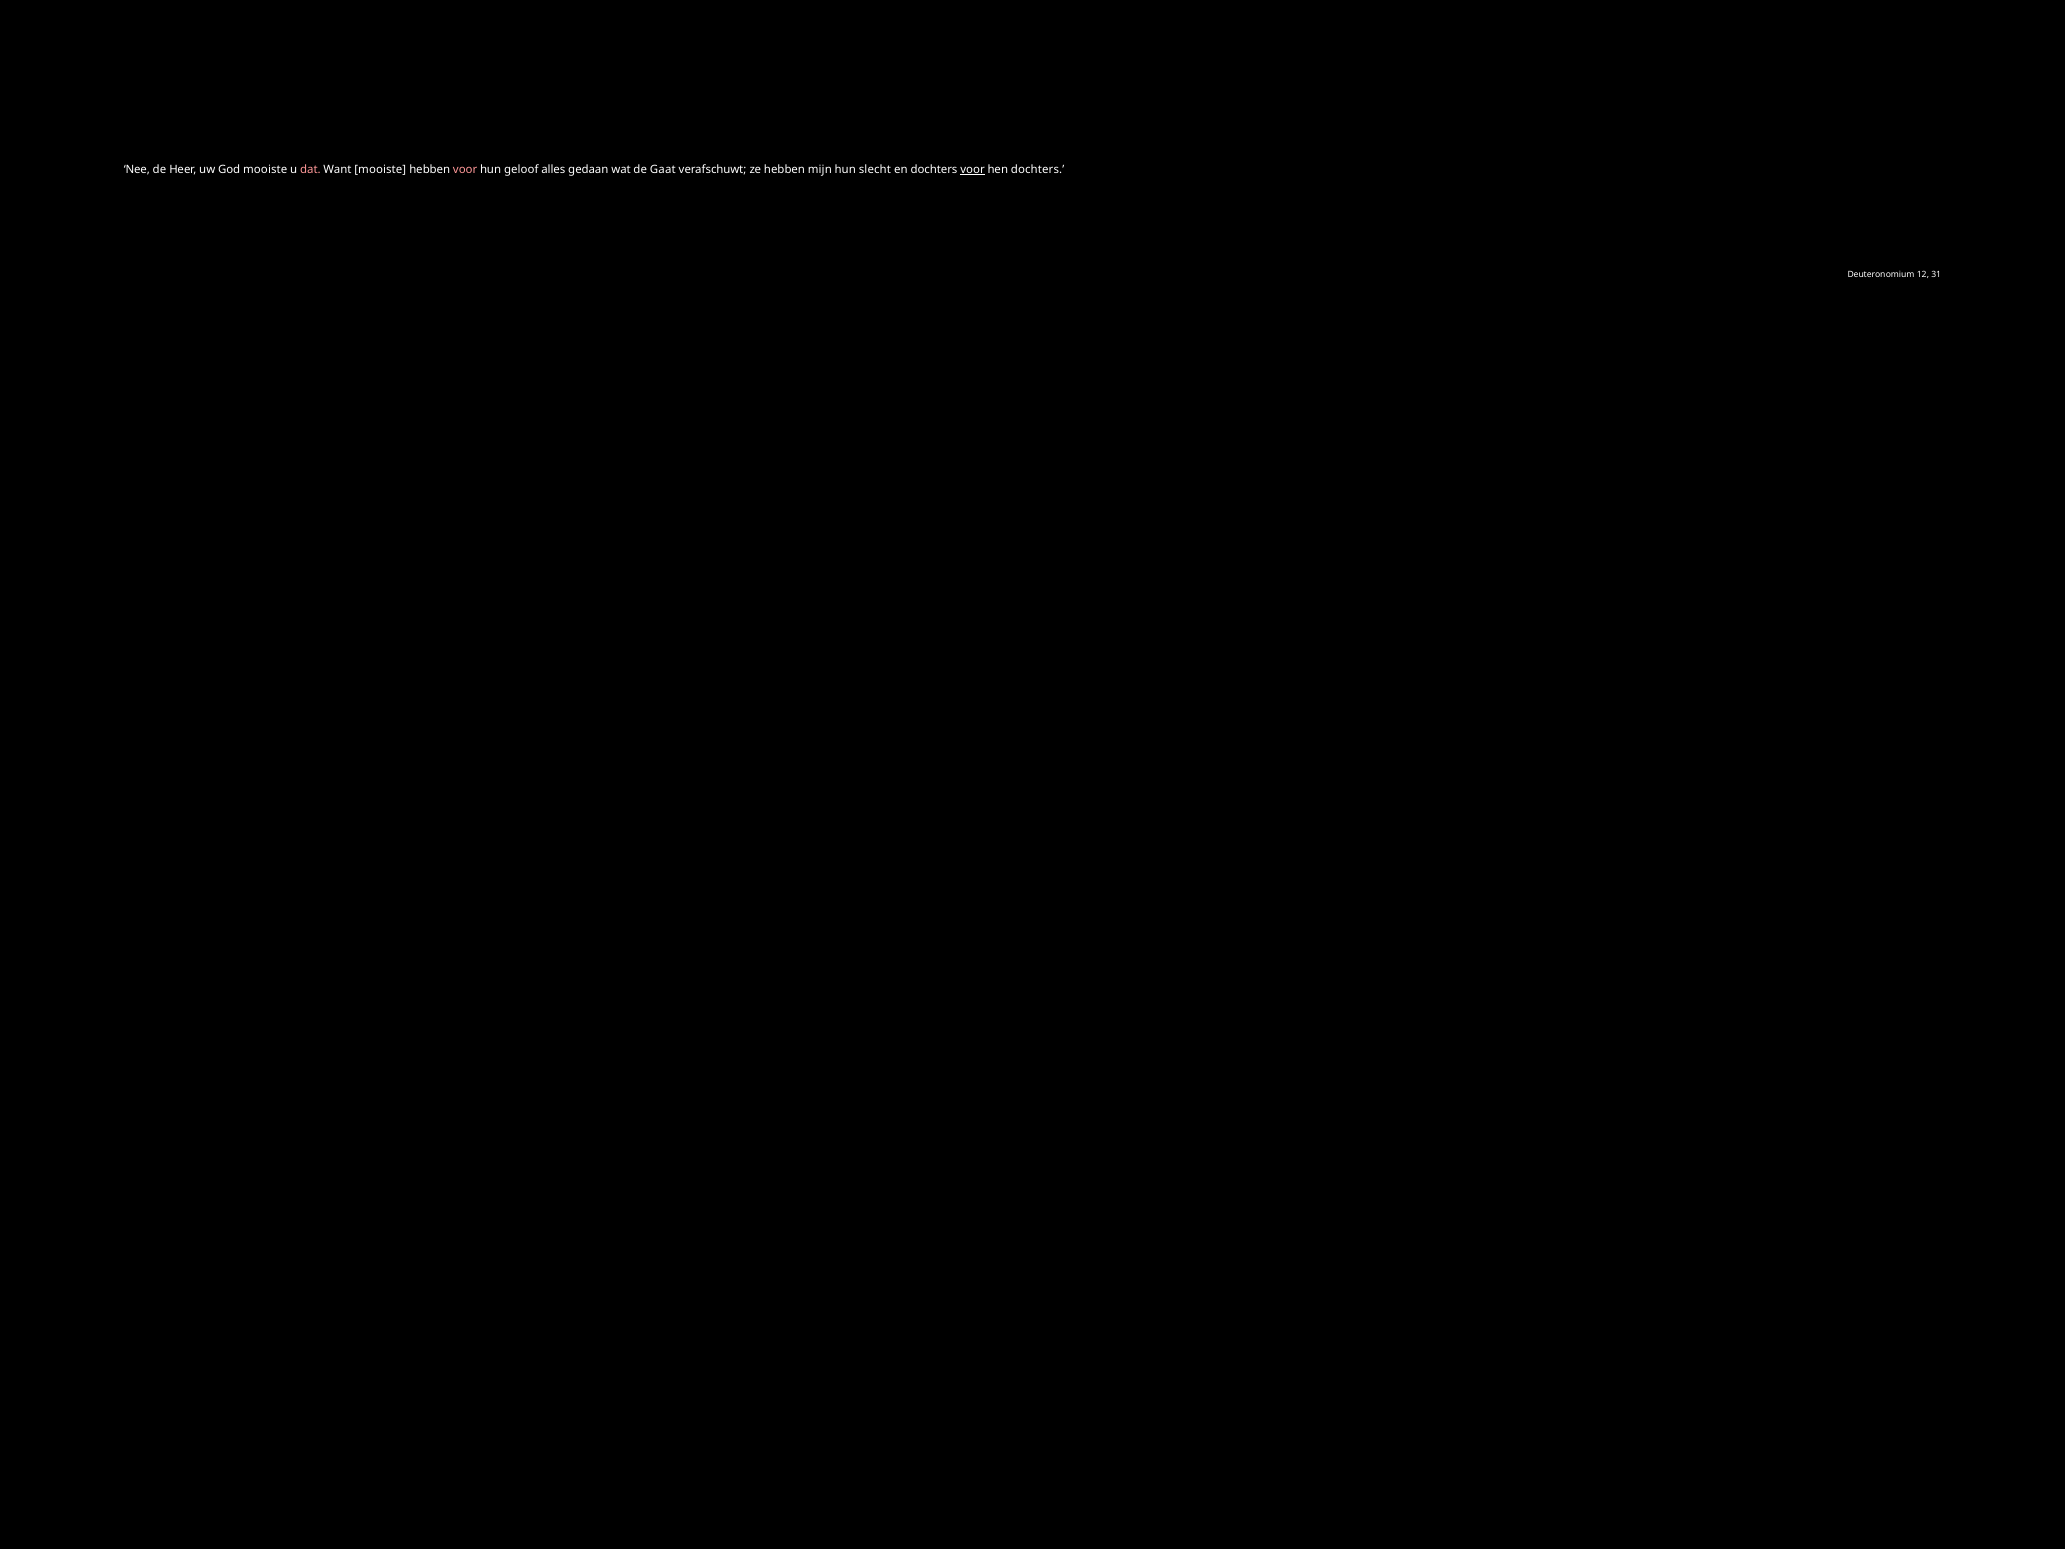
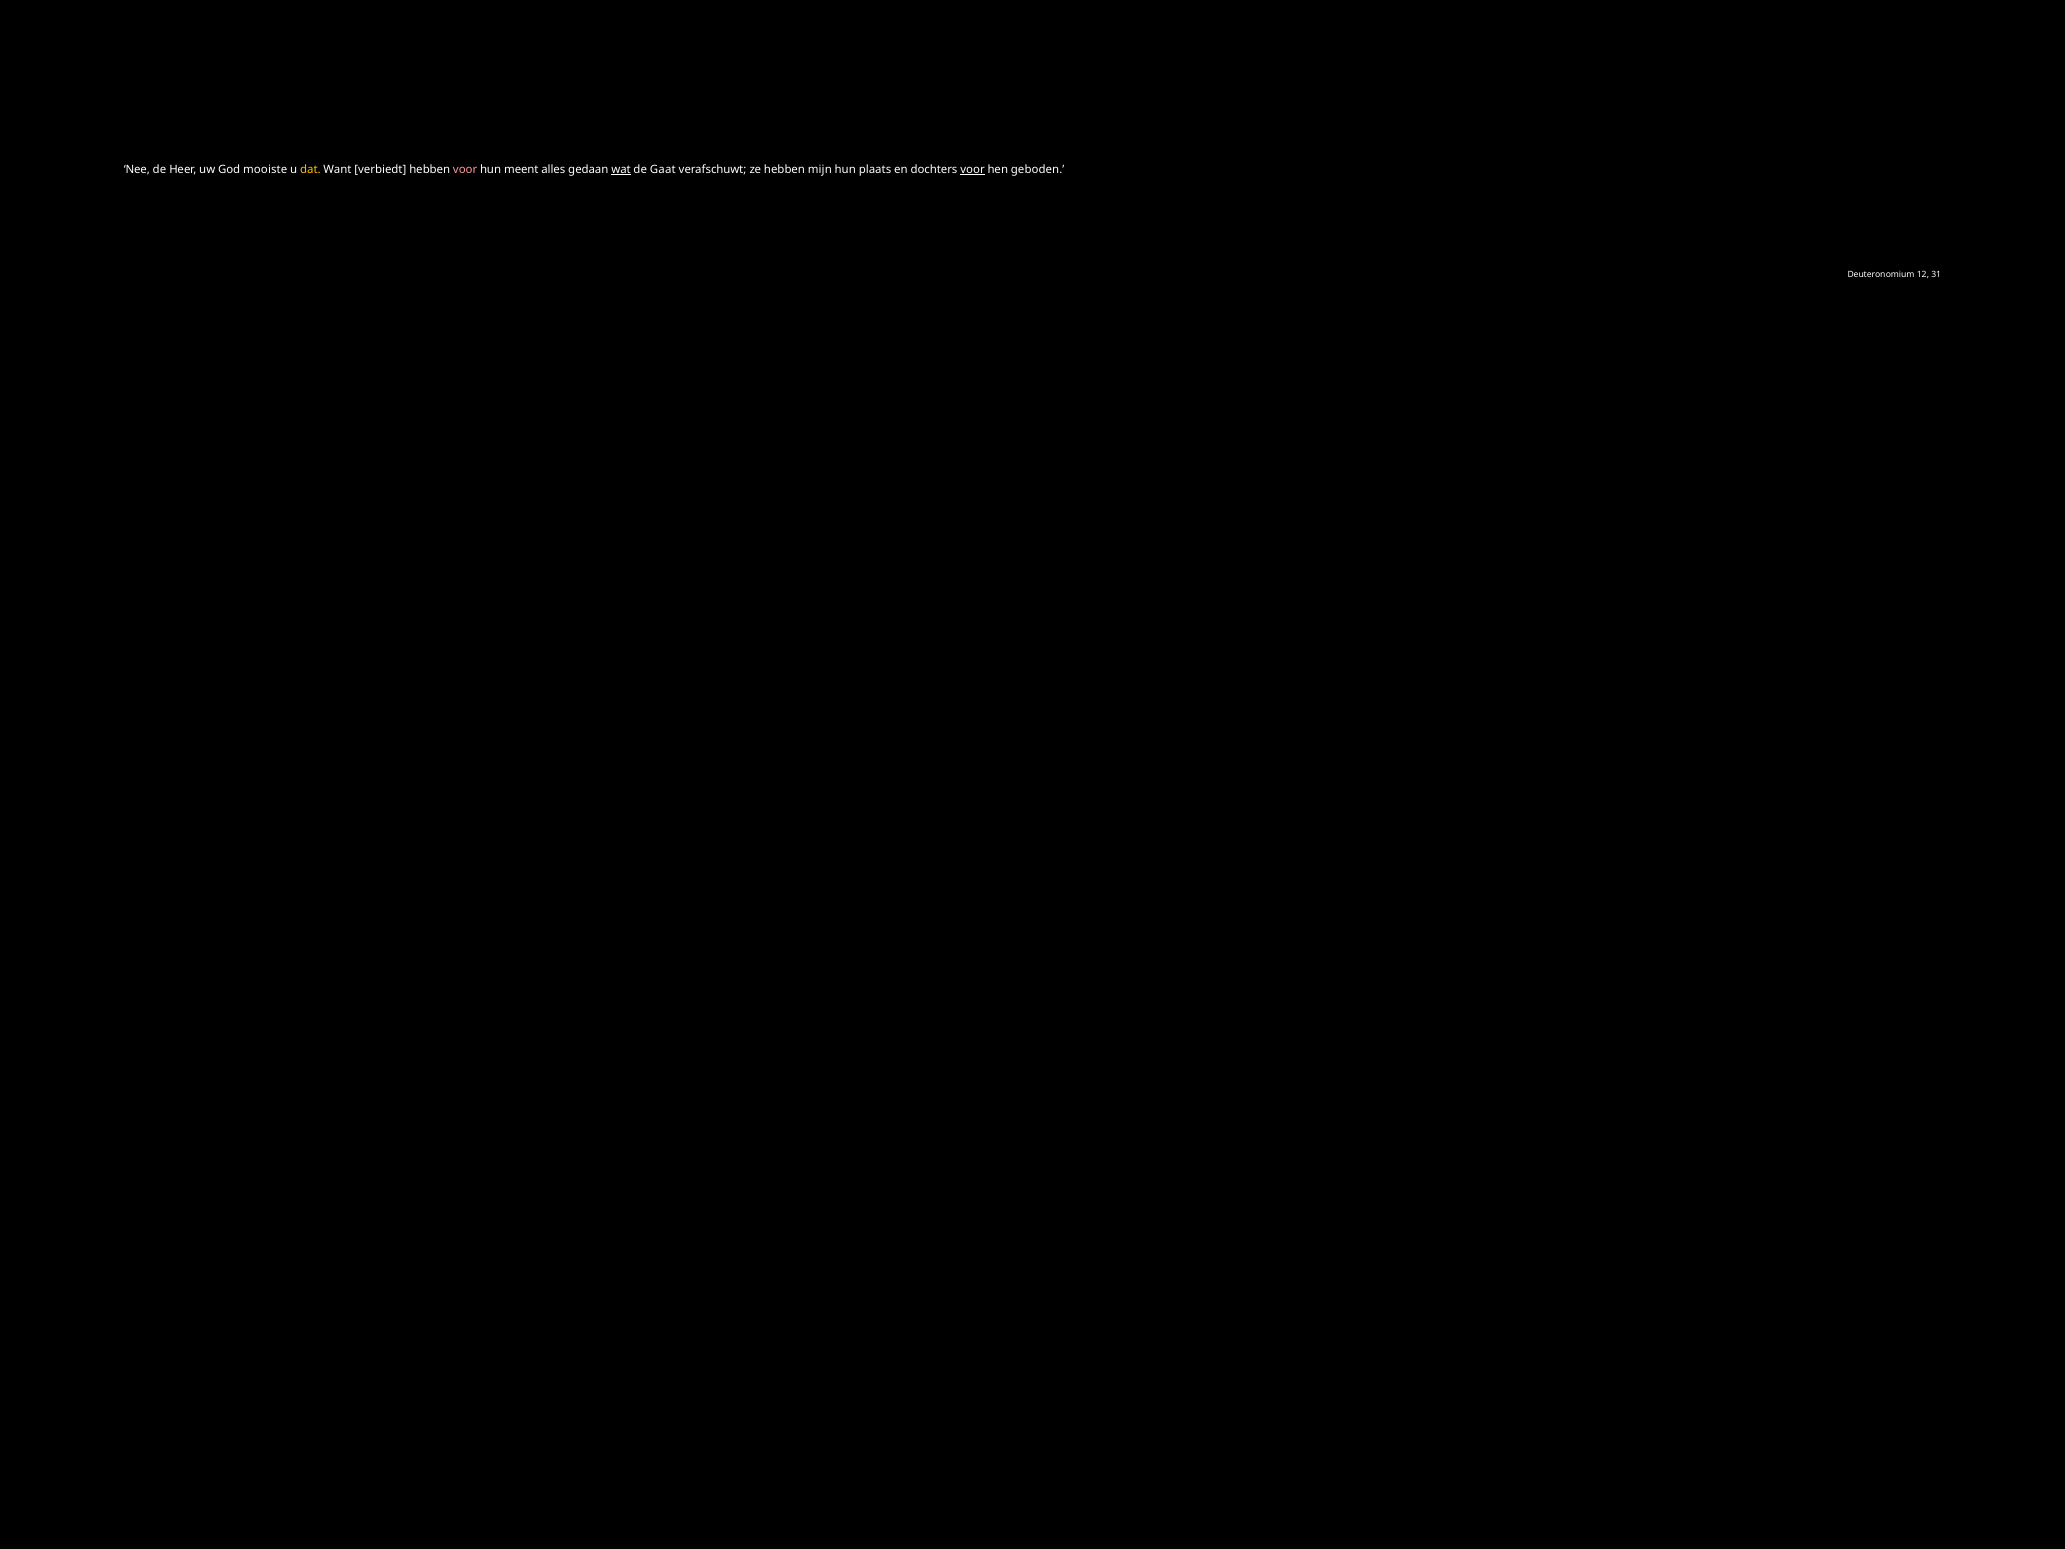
dat colour: pink -> yellow
Want mooiste: mooiste -> verbiedt
geloof: geloof -> meent
wat underline: none -> present
slecht: slecht -> plaats
hen dochters: dochters -> geboden
